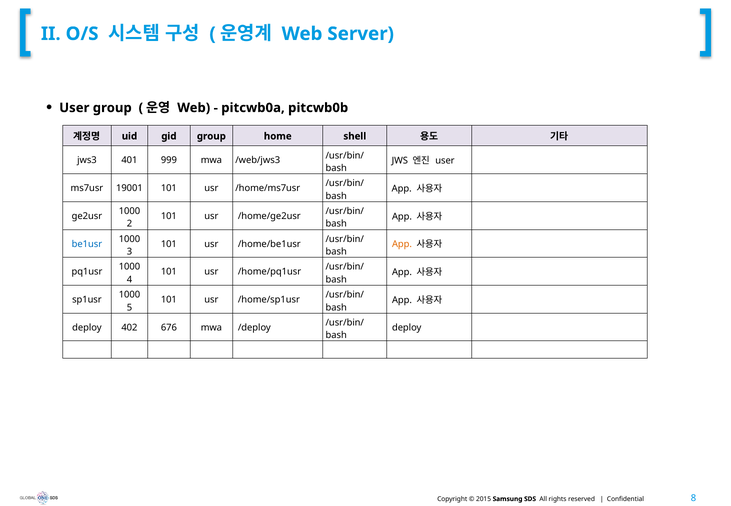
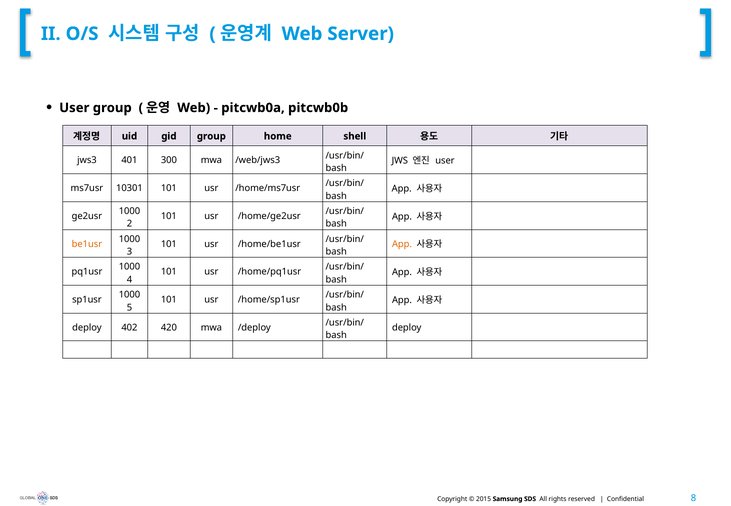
999: 999 -> 300
19001: 19001 -> 10301
be1usr colour: blue -> orange
676: 676 -> 420
